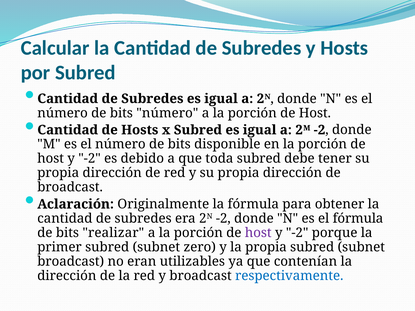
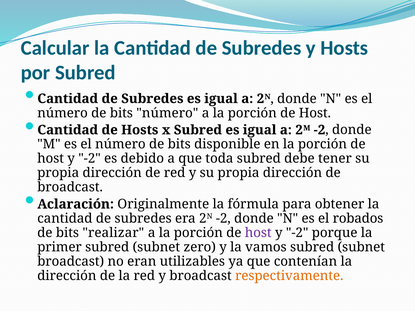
el fórmula: fórmula -> robados
la propia: propia -> vamos
respectivamente colour: blue -> orange
